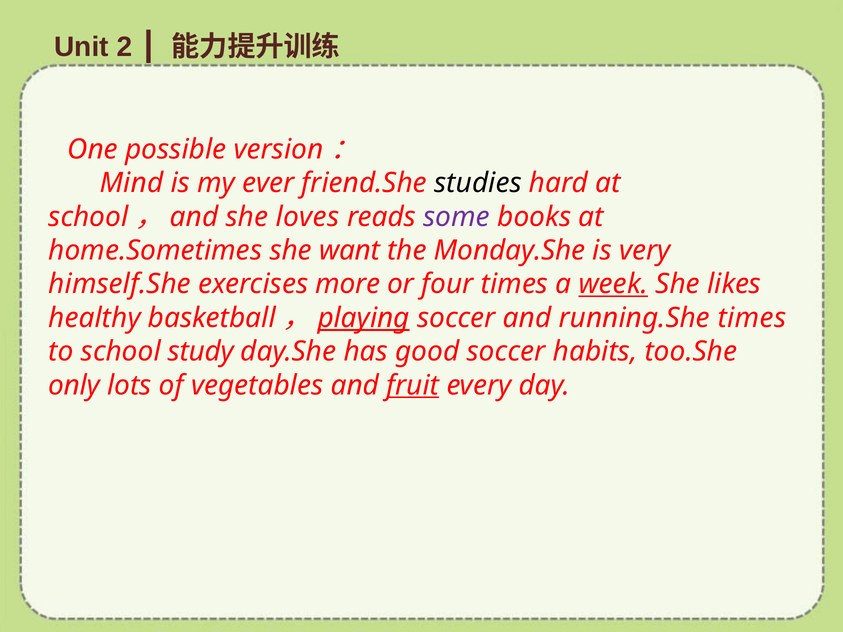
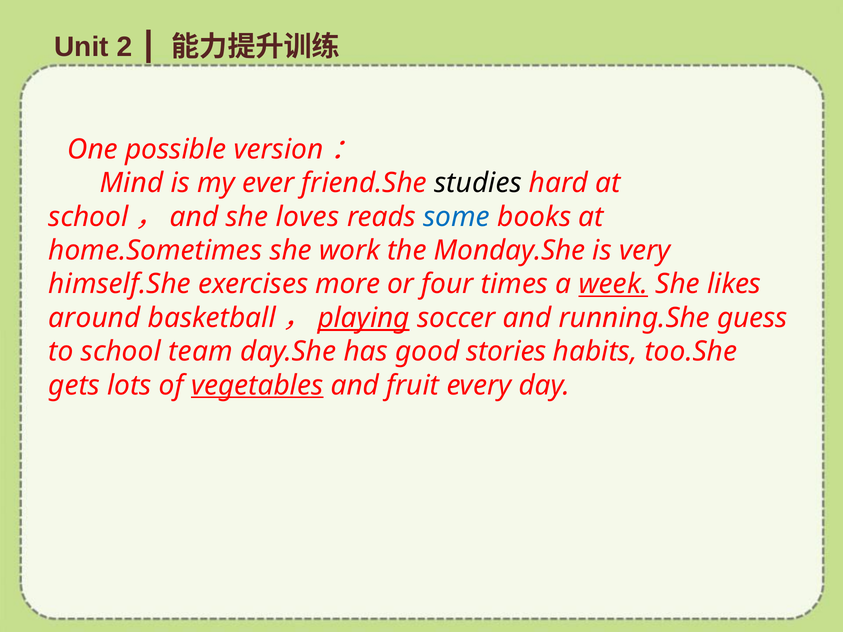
some colour: purple -> blue
want: want -> work
healthy: healthy -> around
running.She times: times -> guess
study: study -> team
good soccer: soccer -> stories
only: only -> gets
vegetables underline: none -> present
fruit underline: present -> none
